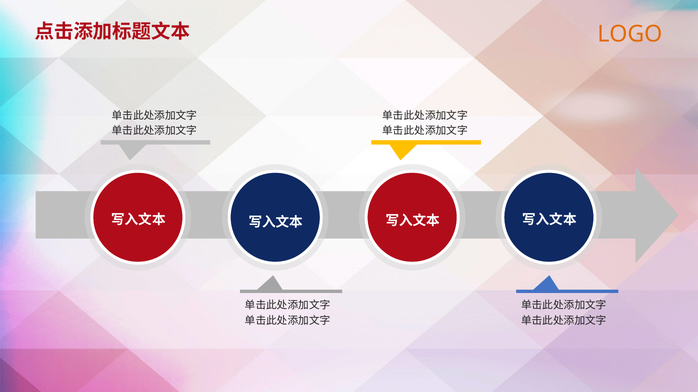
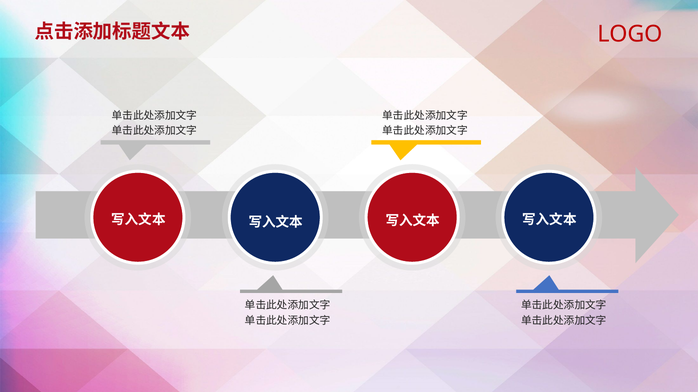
LOGO colour: orange -> red
